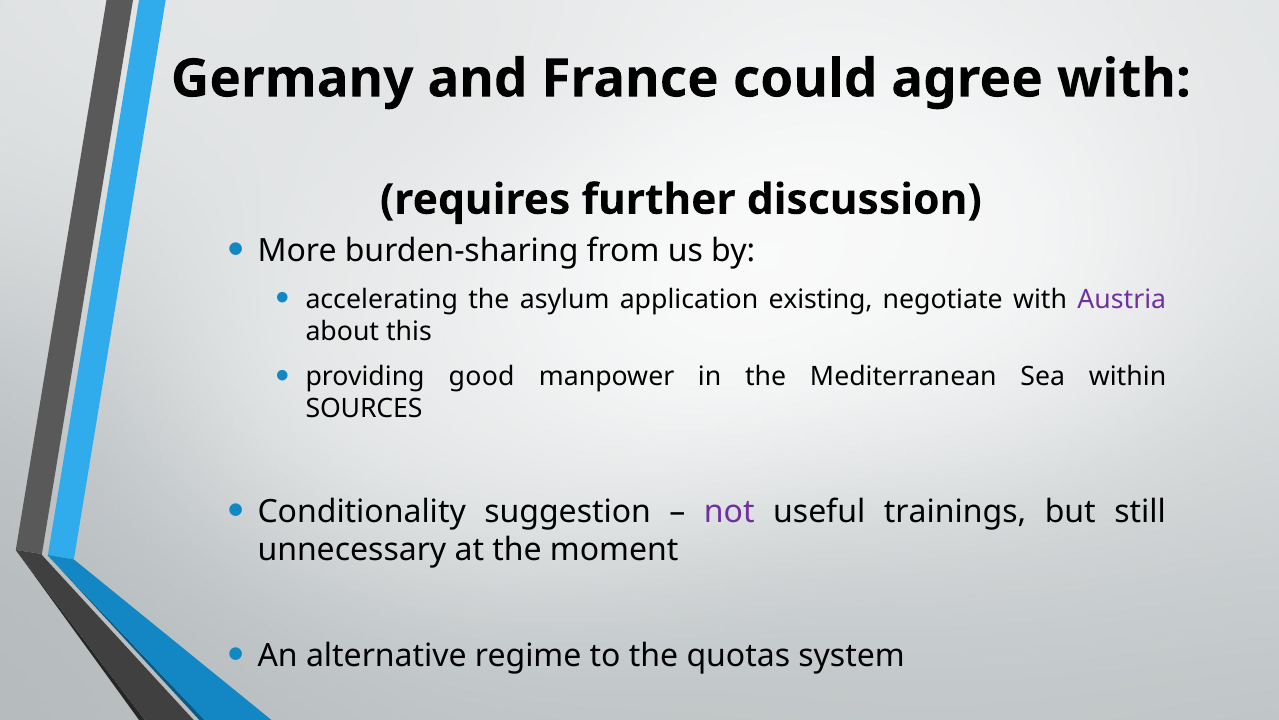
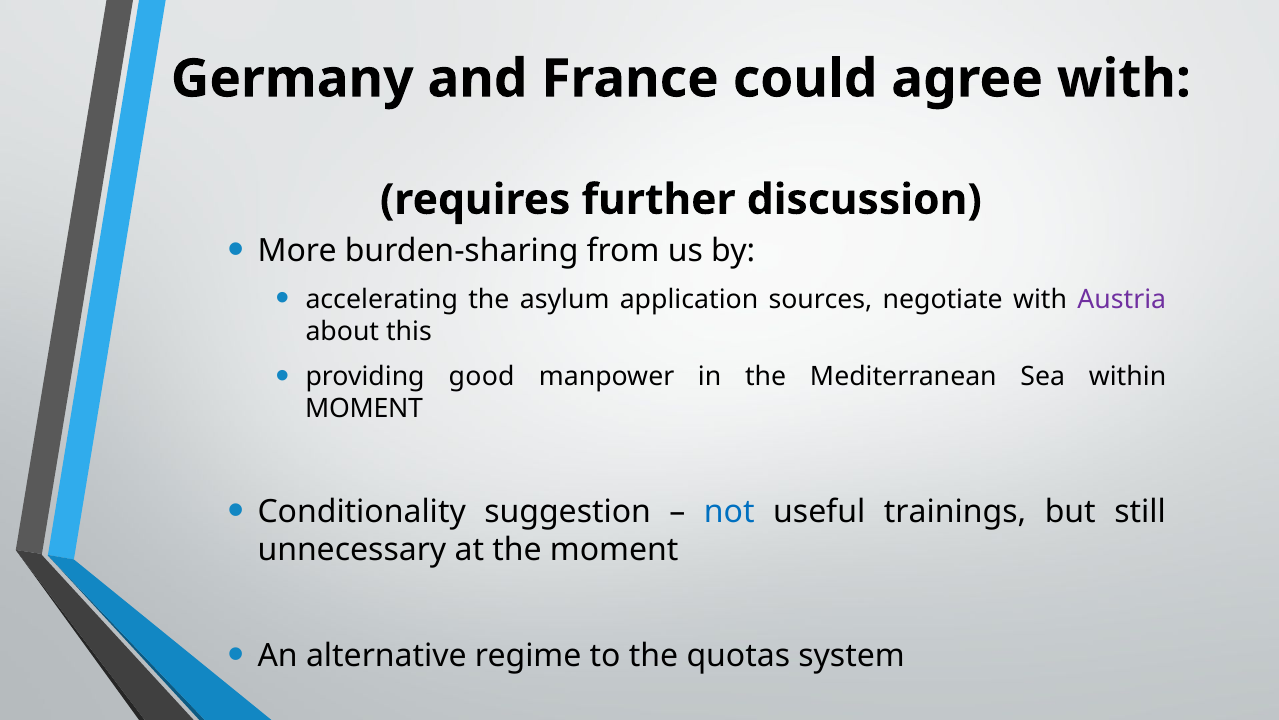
existing: existing -> sources
SOURCES at (364, 408): SOURCES -> MOMENT
not colour: purple -> blue
